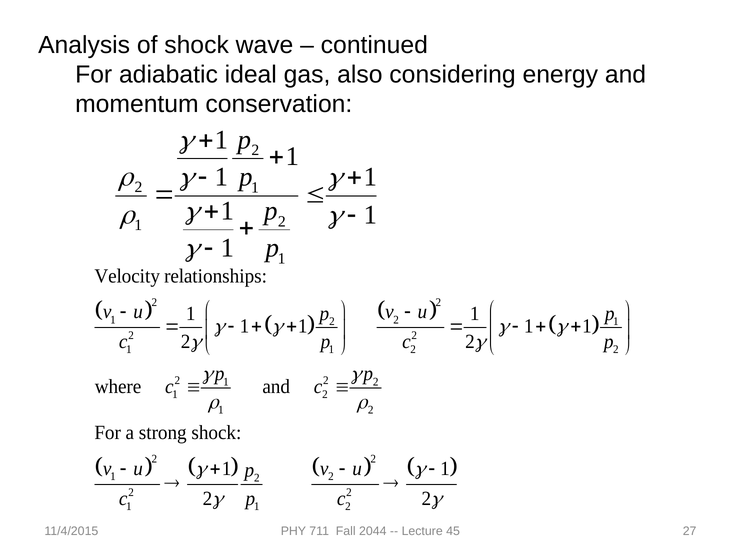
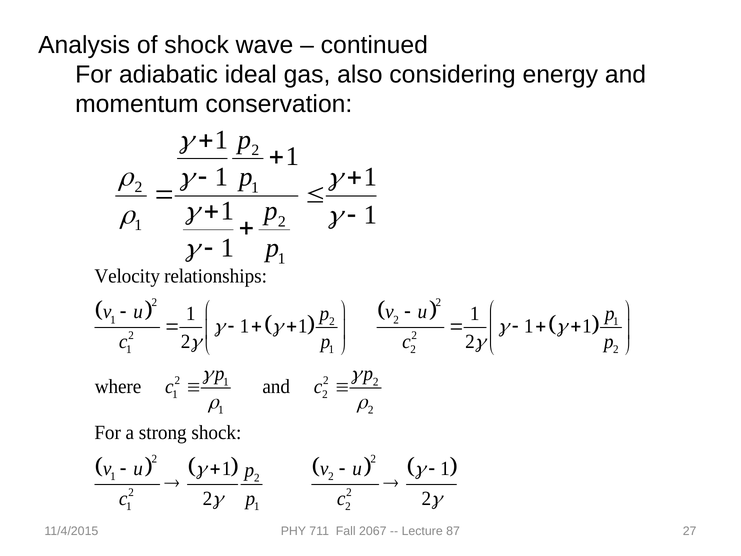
2044: 2044 -> 2067
45: 45 -> 87
